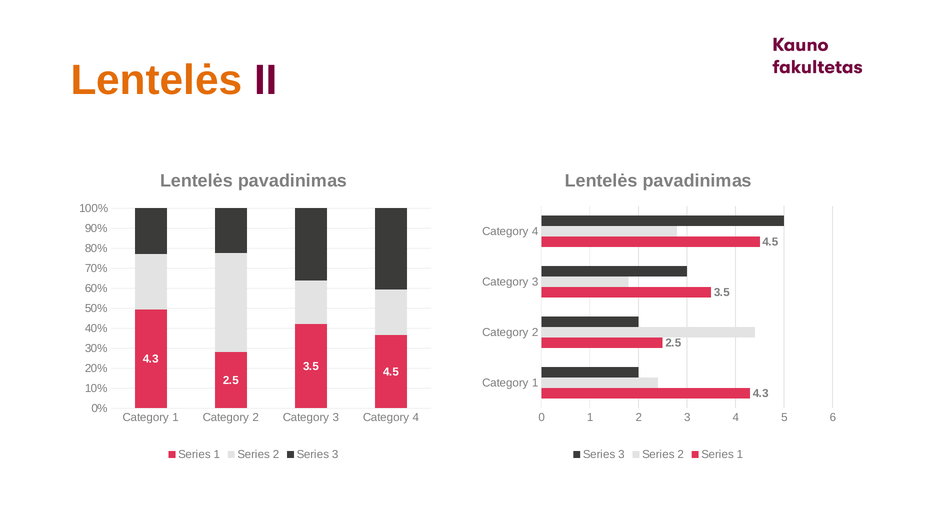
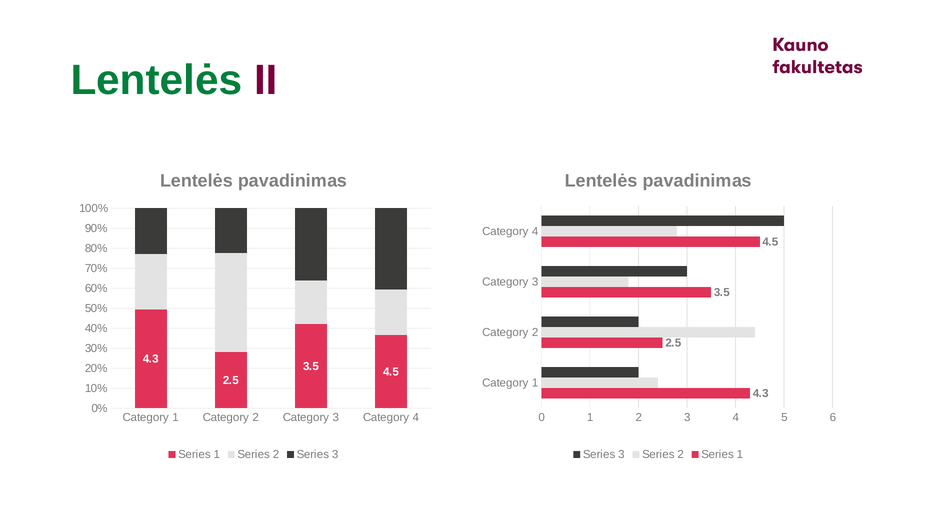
Lentelės at (156, 80) colour: orange -> green
